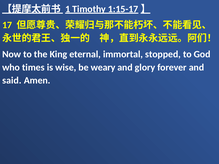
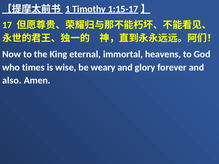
stopped: stopped -> heavens
said: said -> also
